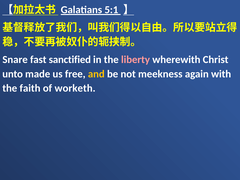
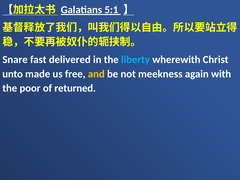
sanctified: sanctified -> delivered
liberty colour: pink -> light blue
faith: faith -> poor
worketh: worketh -> returned
